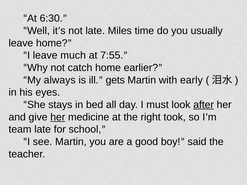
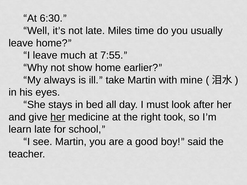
catch: catch -> show
gets: gets -> take
early: early -> mine
after underline: present -> none
team: team -> learn
